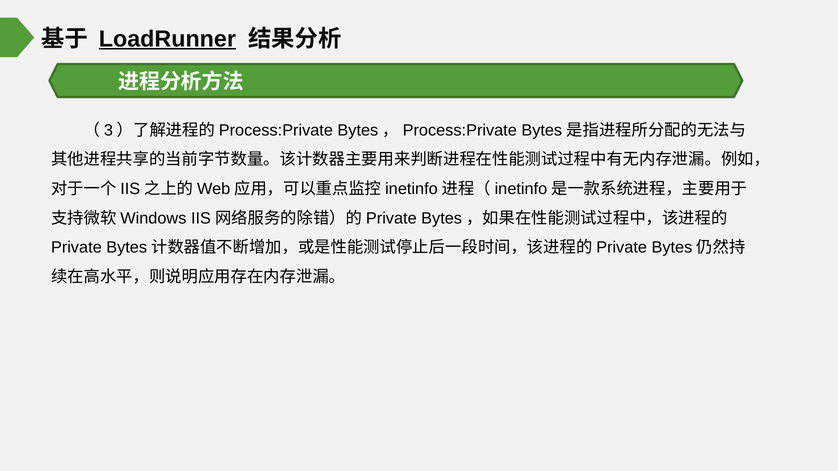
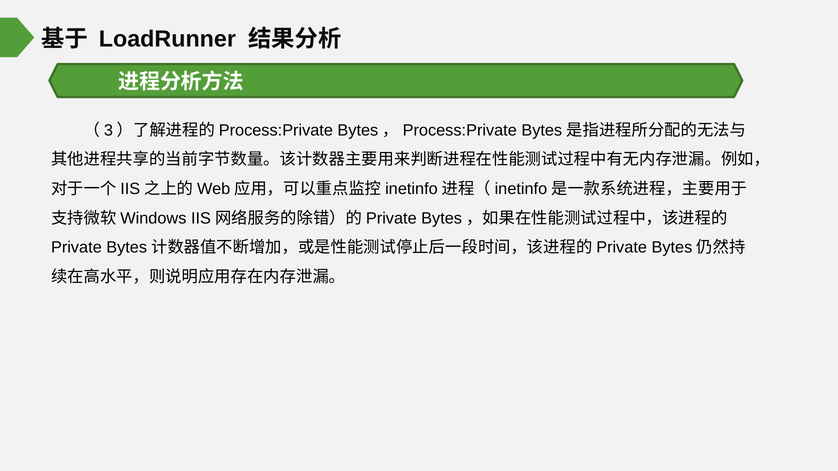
LoadRunner underline: present -> none
